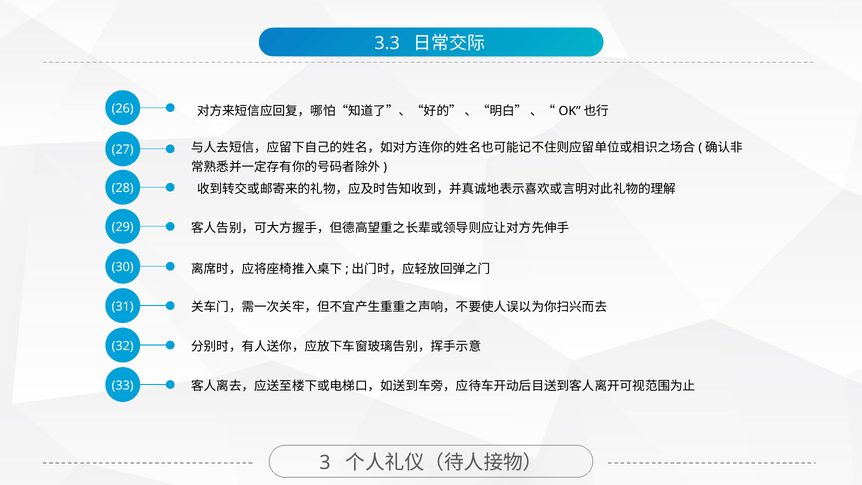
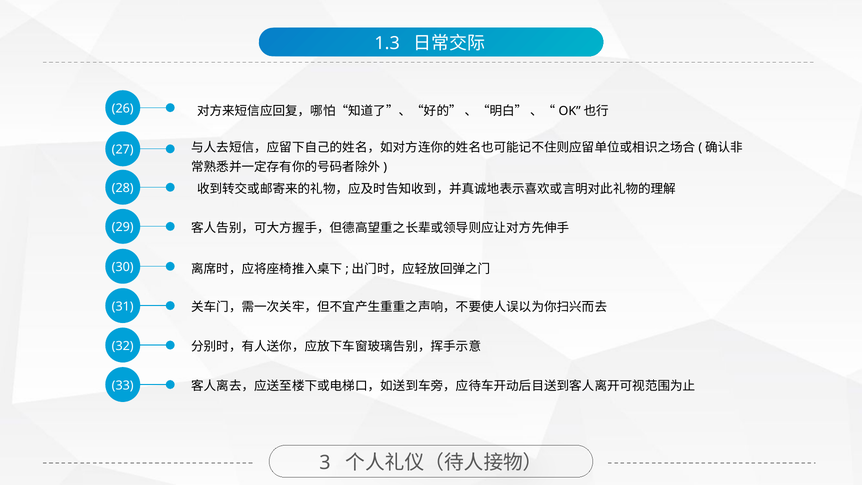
3.3: 3.3 -> 1.3
